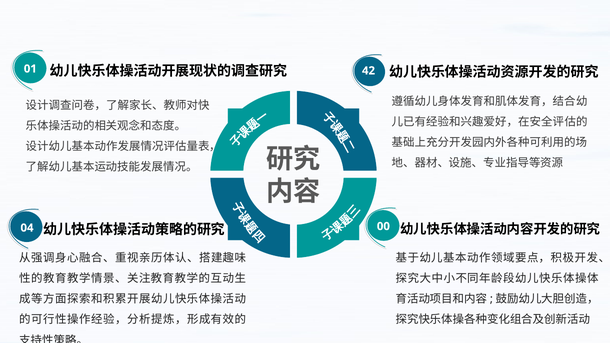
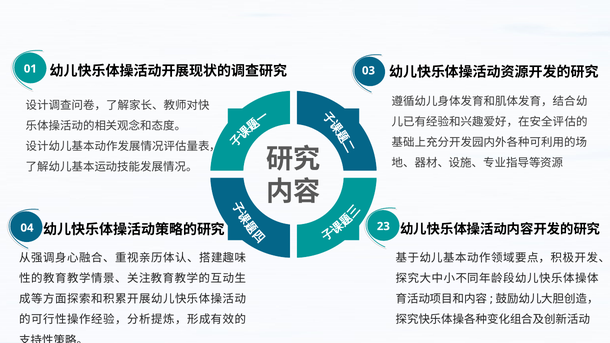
42: 42 -> 03
00: 00 -> 23
